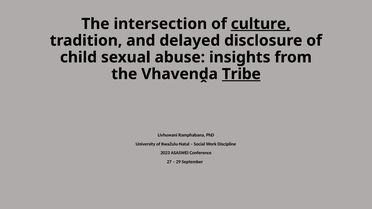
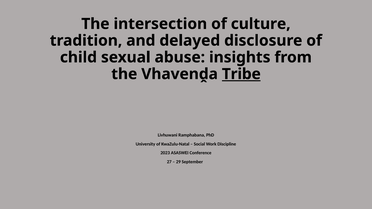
culture underline: present -> none
